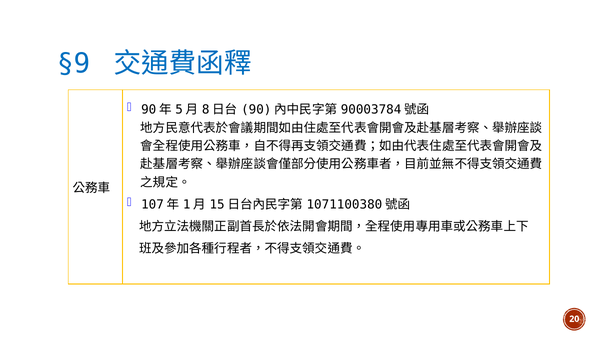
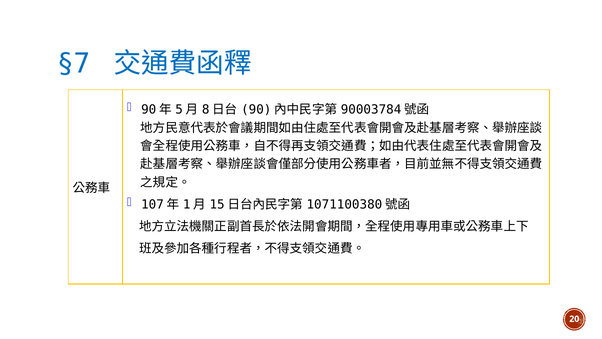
§9: §9 -> §7
